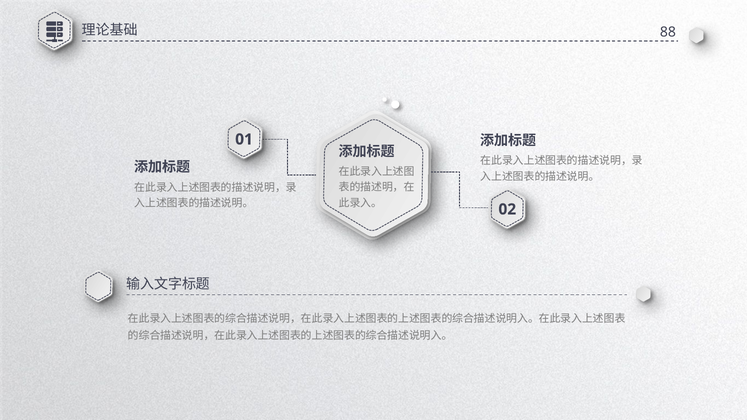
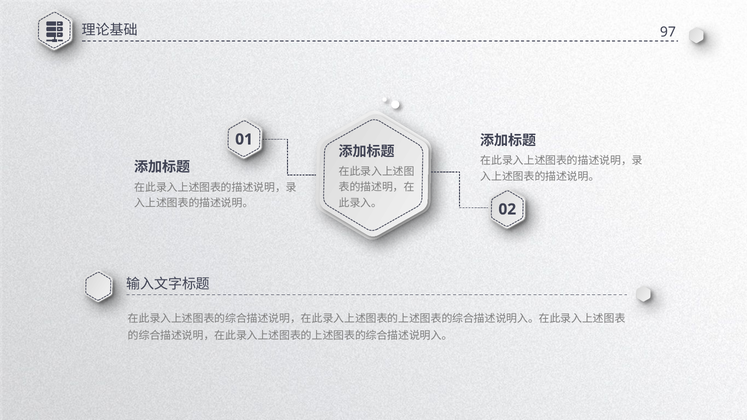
88: 88 -> 97
